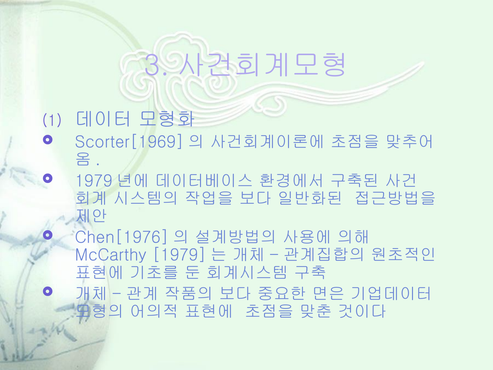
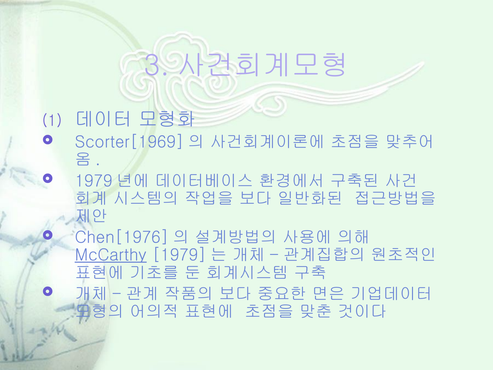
McCarthy underline: none -> present
